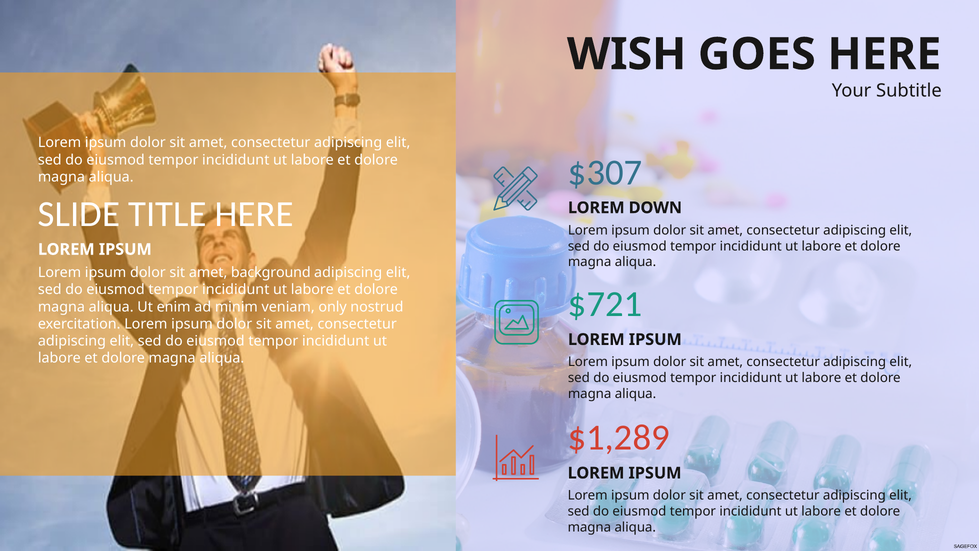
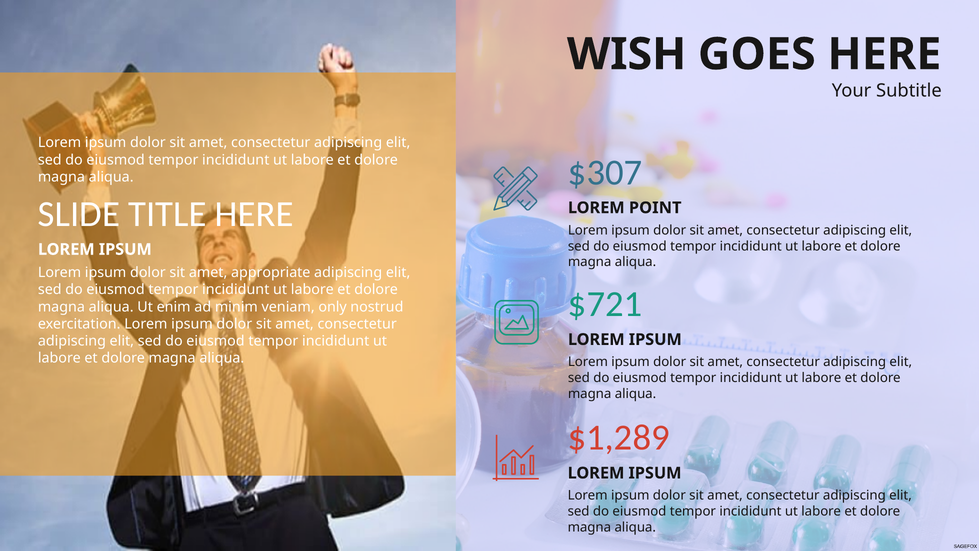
DOWN: DOWN -> POINT
background: background -> appropriate
